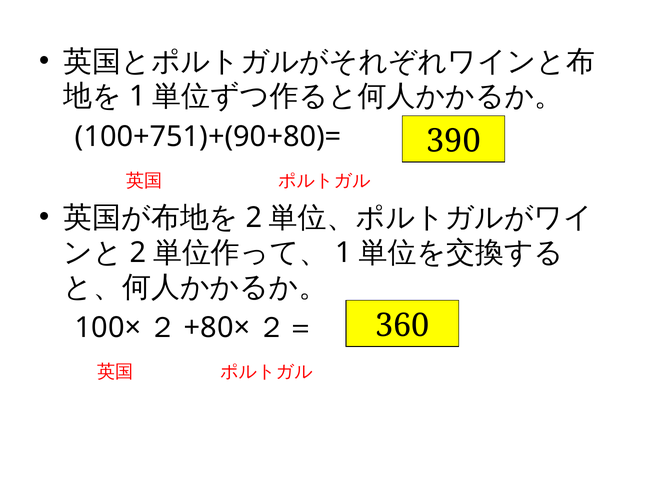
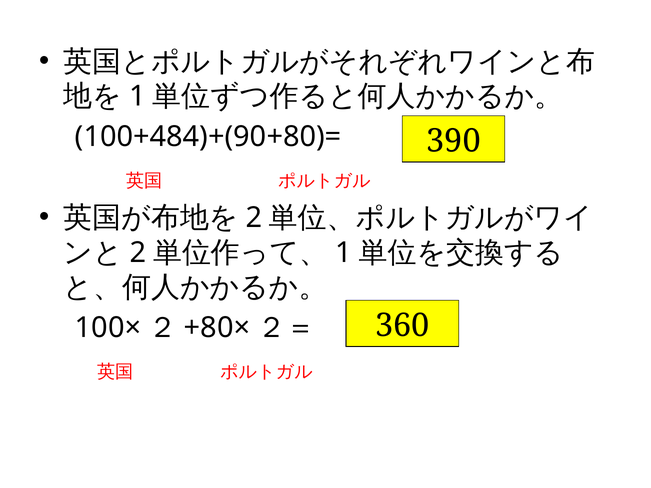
100+751)+(90+80)=: 100+751)+(90+80)= -> 100+484)+(90+80)=
